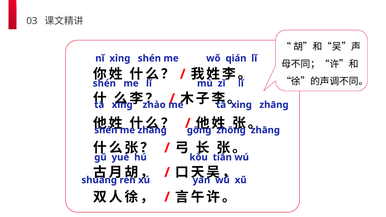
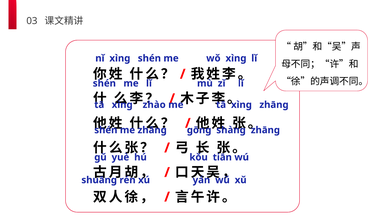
wǒ qián: qián -> xìng
zhōnɡ: zhōnɡ -> shànɡ
